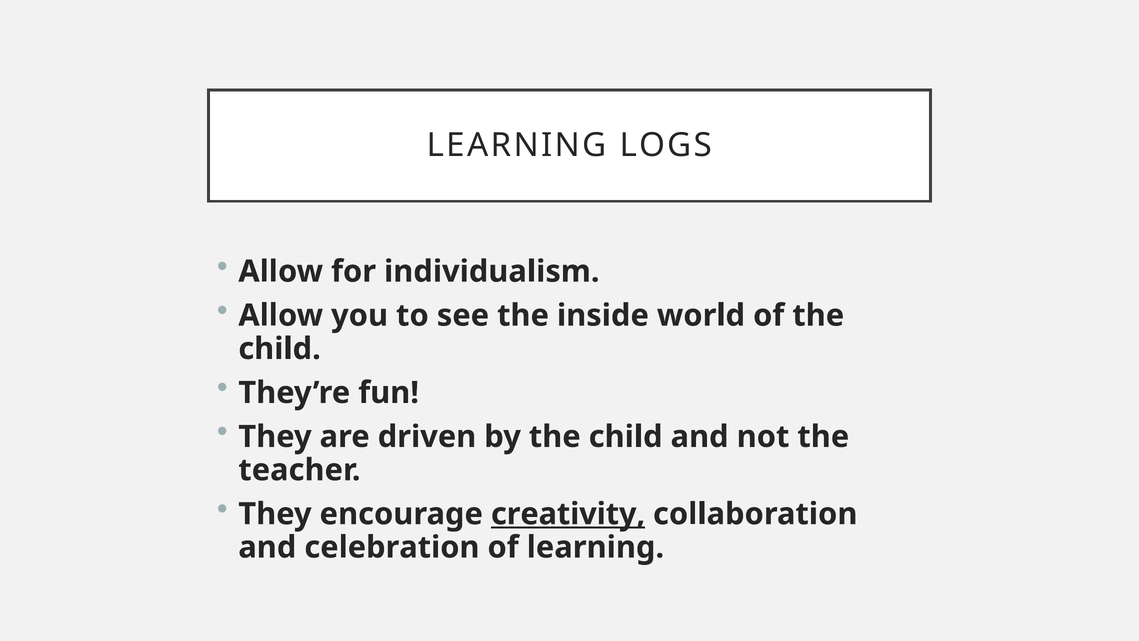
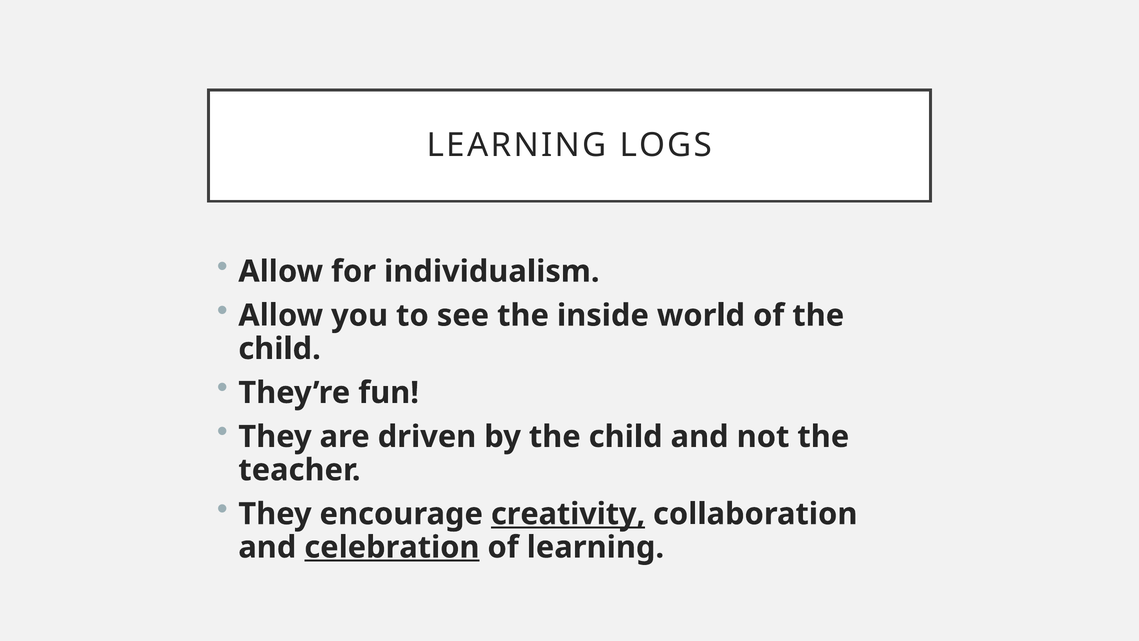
celebration underline: none -> present
